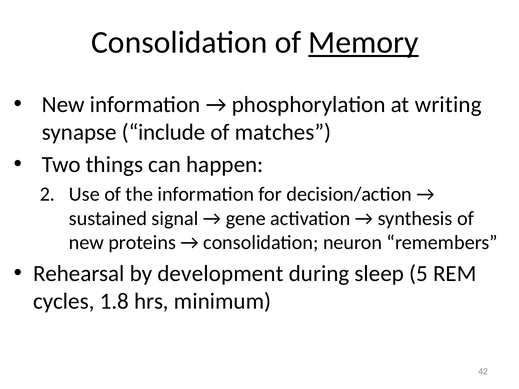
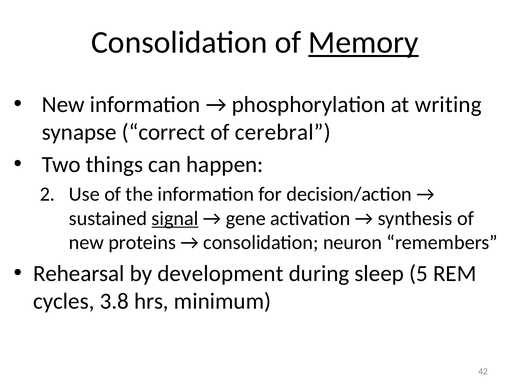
include: include -> correct
matches: matches -> cerebral
signal underline: none -> present
1.8: 1.8 -> 3.8
